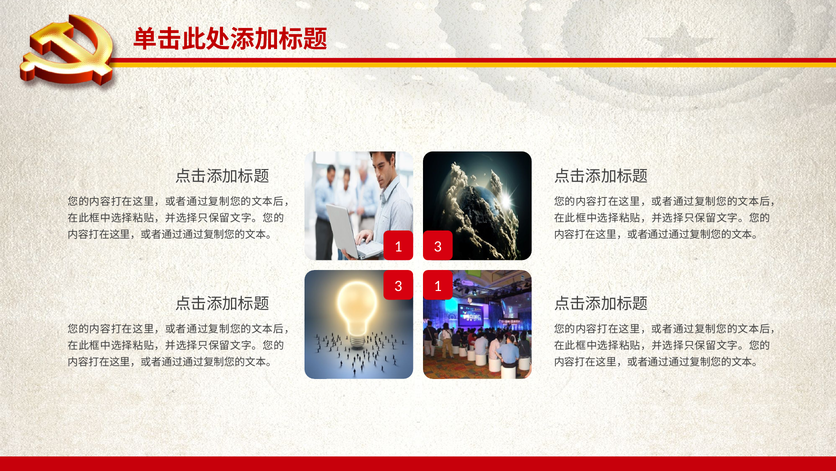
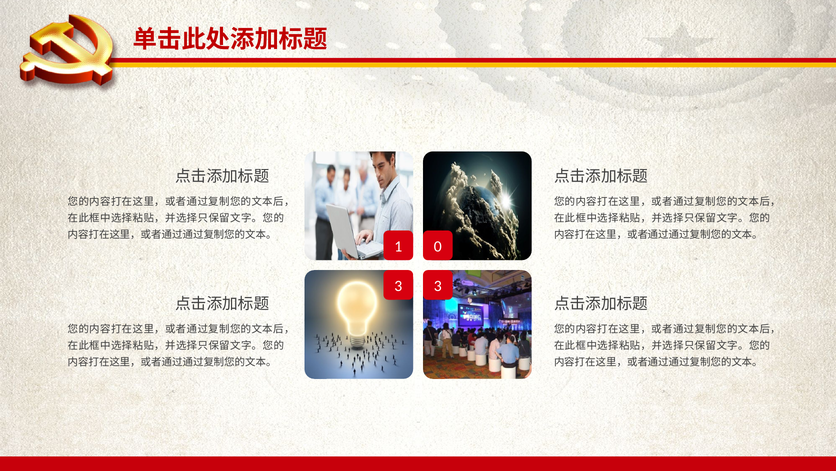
1 3: 3 -> 0
3 1: 1 -> 3
